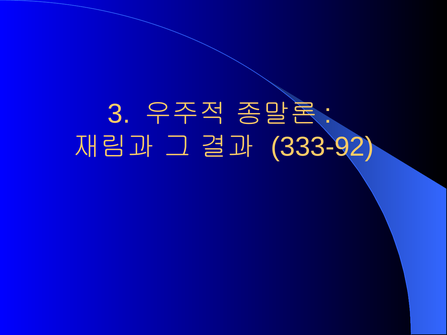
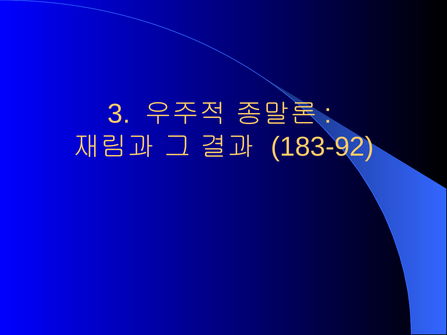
333-92: 333-92 -> 183-92
